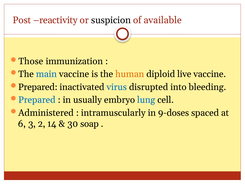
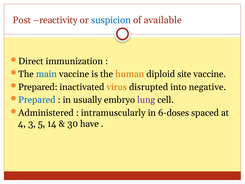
suspicion colour: black -> blue
Those: Those -> Direct
live: live -> site
virus colour: blue -> orange
bleeding: bleeding -> negative
lung colour: blue -> purple
9-doses: 9-doses -> 6-doses
6: 6 -> 4
2: 2 -> 5
soap: soap -> have
